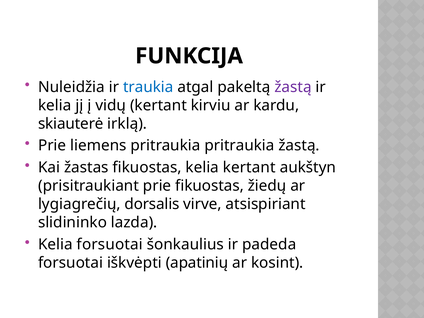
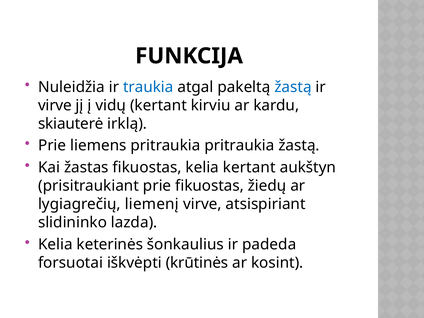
žastą at (293, 87) colour: purple -> blue
kelia at (55, 105): kelia -> virve
dorsalis: dorsalis -> liemenį
Kelia forsuotai: forsuotai -> keterinės
apatinių: apatinių -> krūtinės
